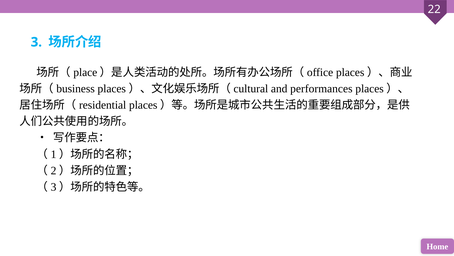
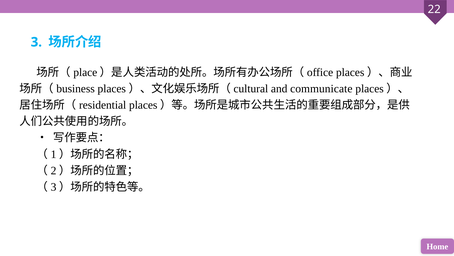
performances: performances -> communicate
